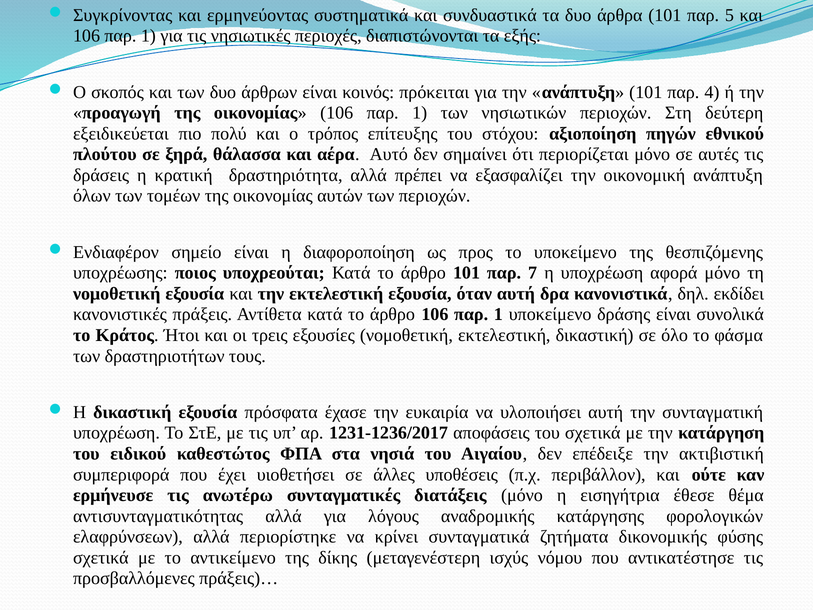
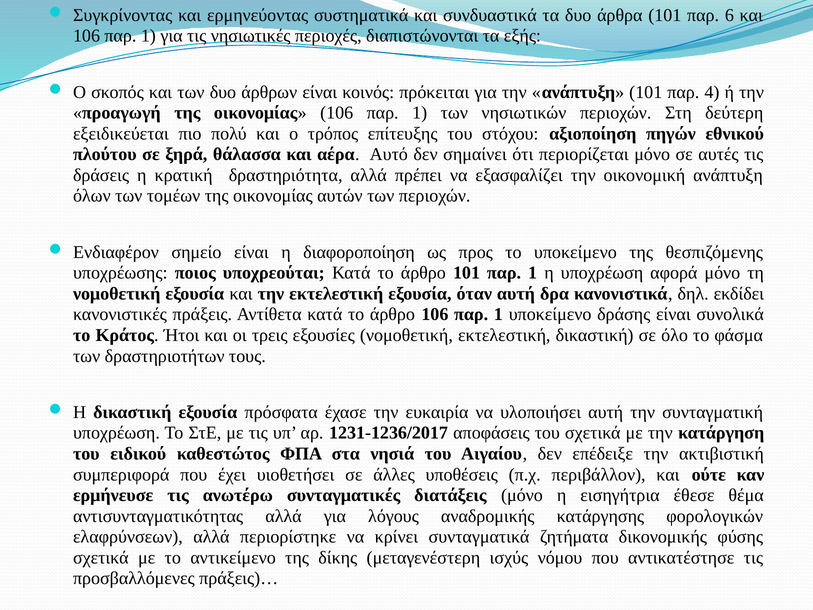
5: 5 -> 6
101 παρ 7: 7 -> 1
